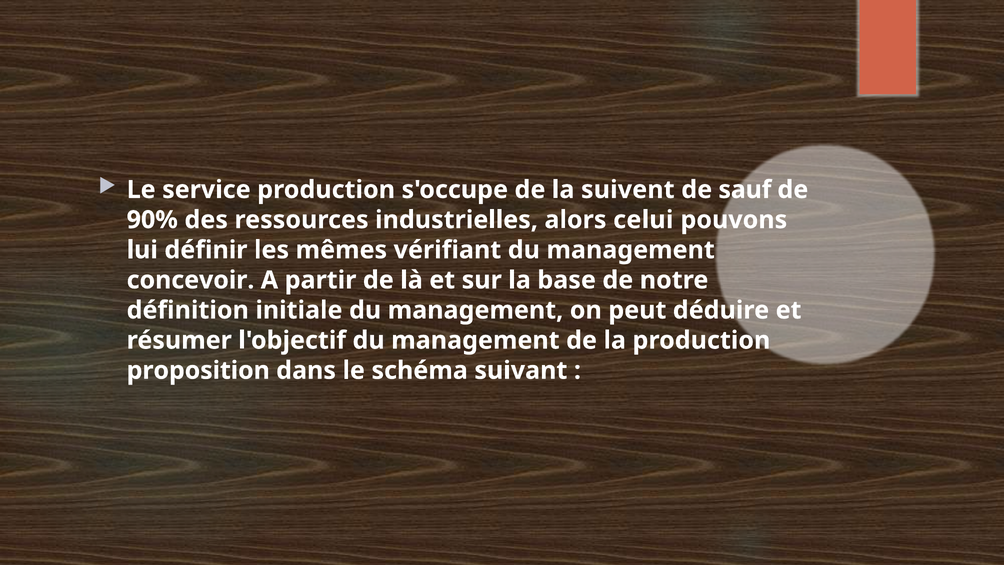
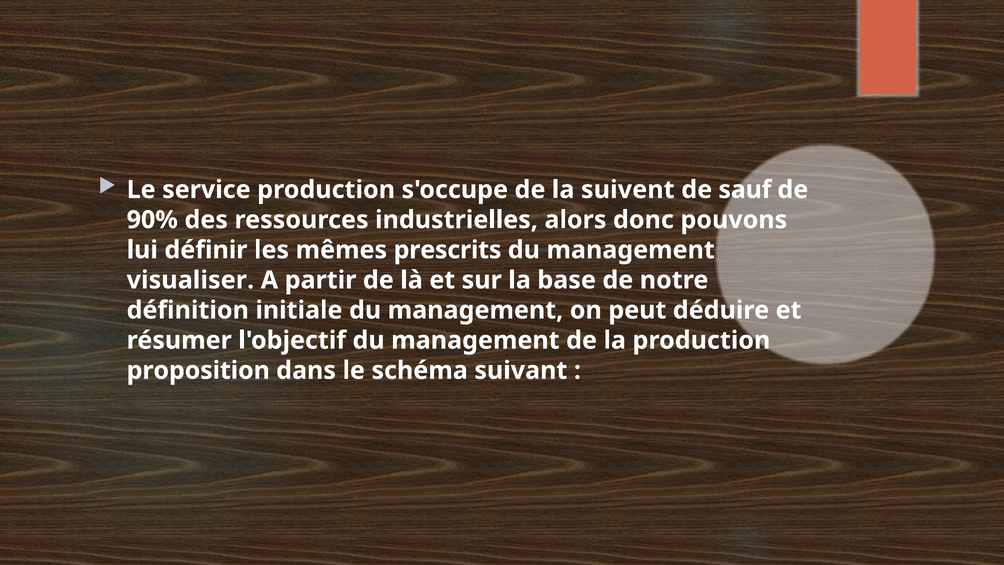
celui: celui -> donc
vérifiant: vérifiant -> prescrits
concevoir: concevoir -> visualiser
